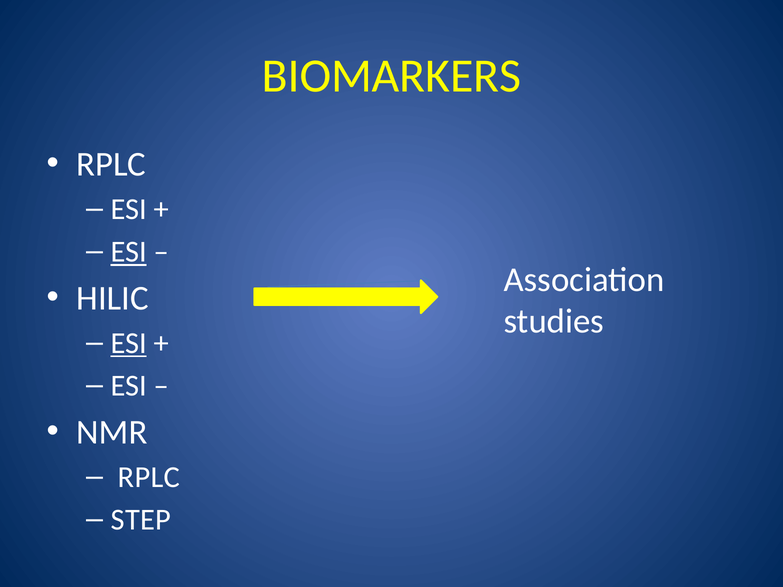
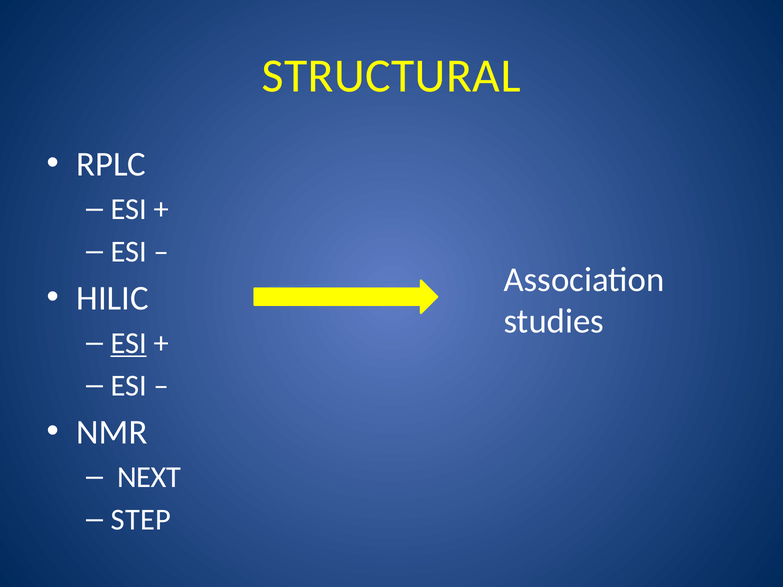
BIOMARKERS: BIOMARKERS -> STRUCTURAL
ESI at (129, 252) underline: present -> none
RPLC at (149, 477): RPLC -> NEXT
